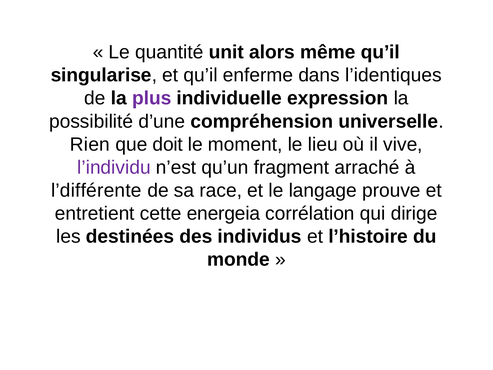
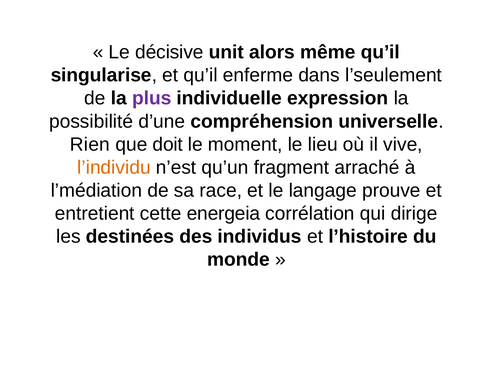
quantité: quantité -> décisive
l’identiques: l’identiques -> l’seulement
l’individu colour: purple -> orange
l’différente: l’différente -> l’médiation
